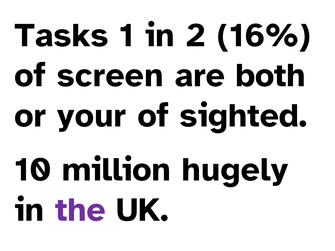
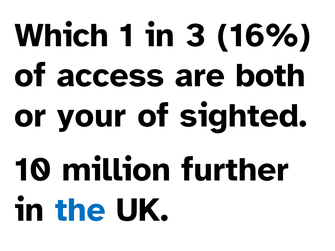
Tasks: Tasks -> Which
2: 2 -> 3
screen: screen -> access
hugely: hugely -> further
the colour: purple -> blue
